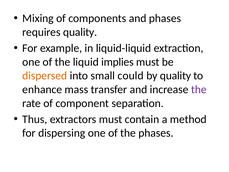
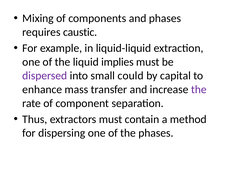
requires quality: quality -> caustic
dispersed colour: orange -> purple
by quality: quality -> capital
